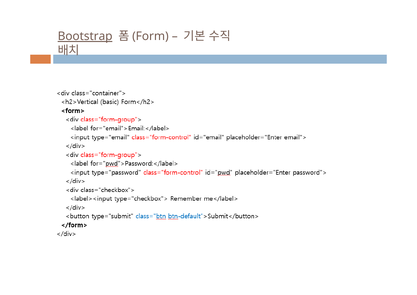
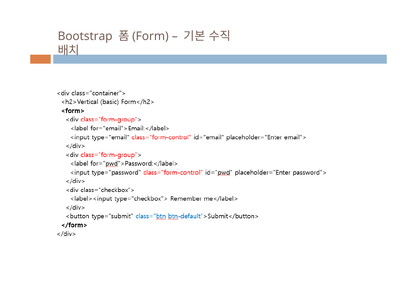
Bootstrap underline: present -> none
